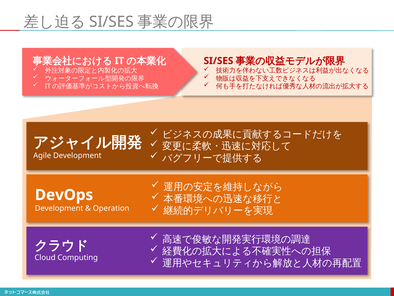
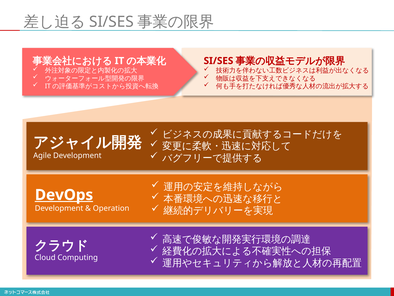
DevOps underline: none -> present
